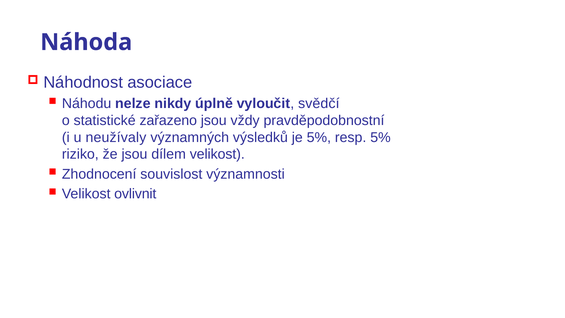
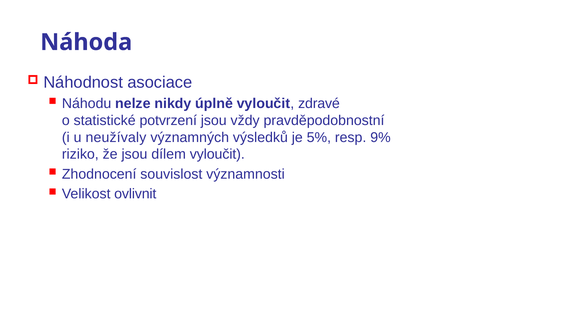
svědčí: svědčí -> zdravé
zařazeno: zařazeno -> potvrzení
resp 5%: 5% -> 9%
dílem velikost: velikost -> vyloučit
